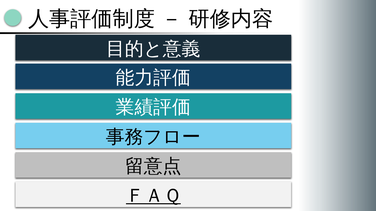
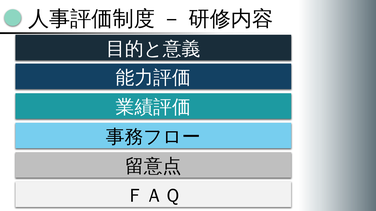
ＦＡＱ underline: present -> none
